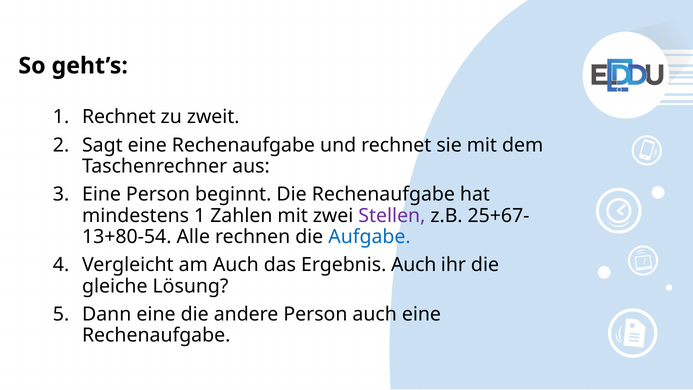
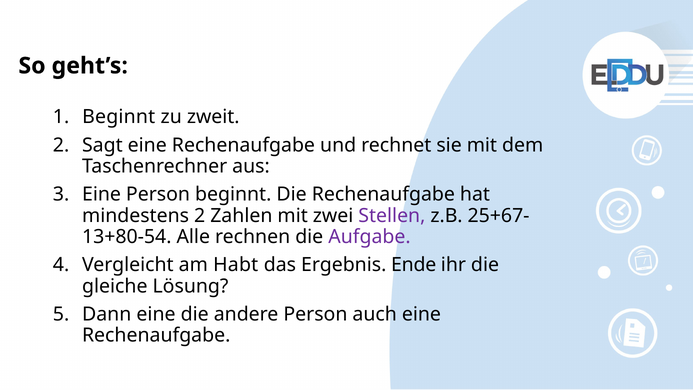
Rechnet at (119, 117): Rechnet -> Beginnt
mindestens 1: 1 -> 2
Aufgabe colour: blue -> purple
am Auch: Auch -> Habt
Ergebnis Auch: Auch -> Ende
